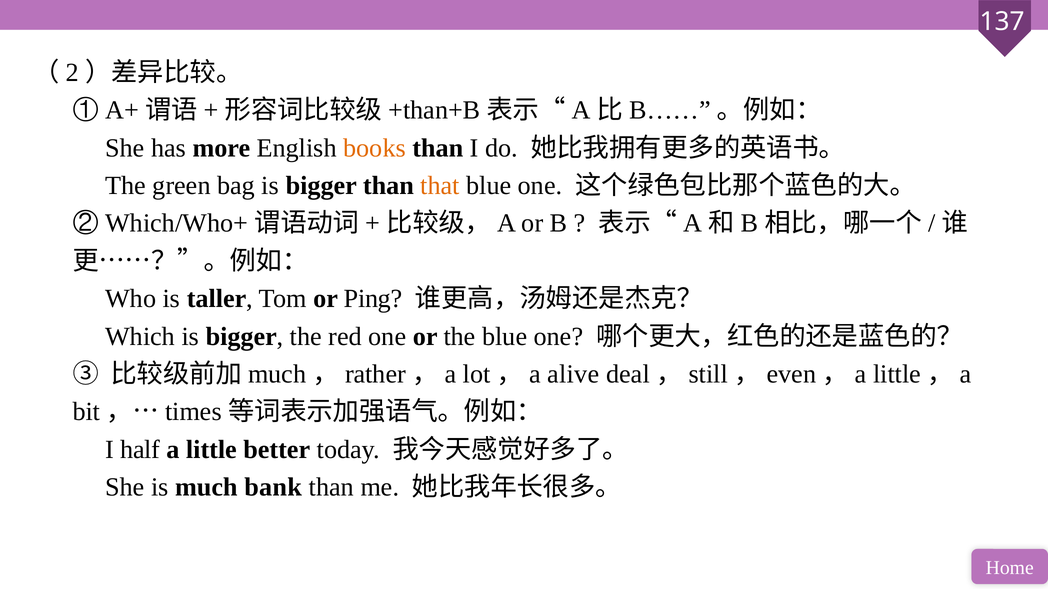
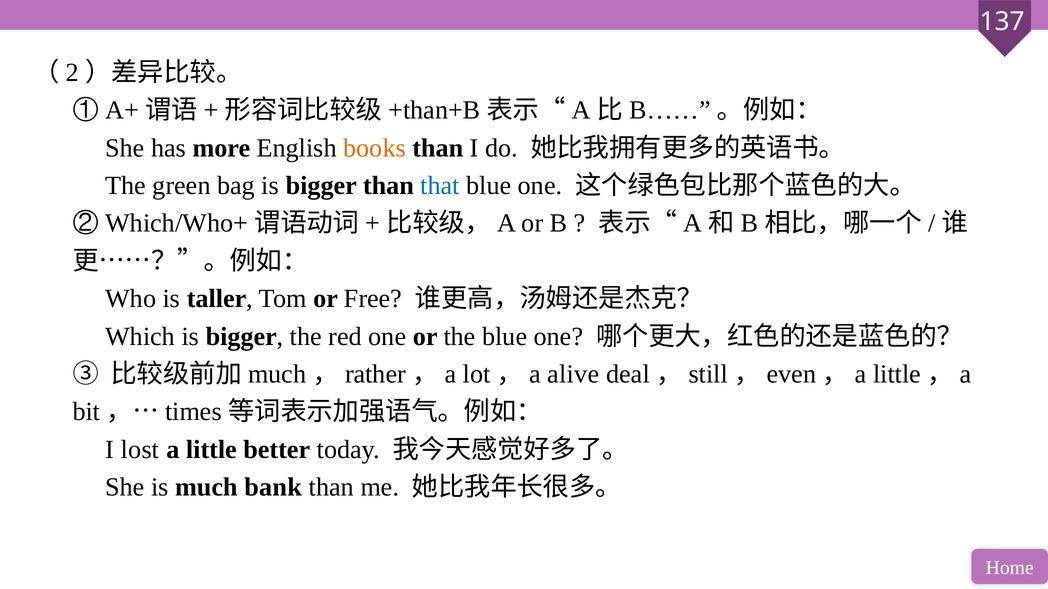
that colour: orange -> blue
Ping: Ping -> Free
half: half -> lost
